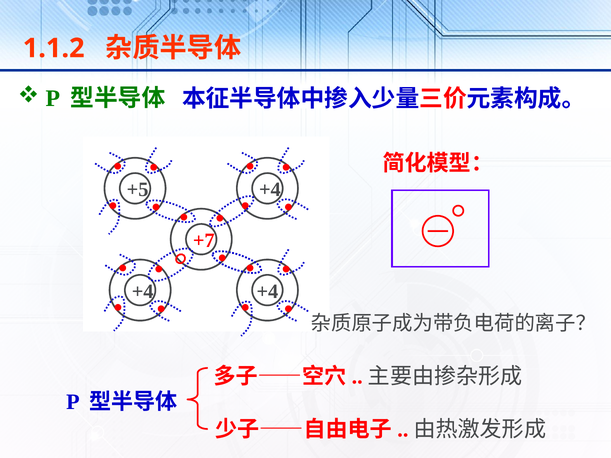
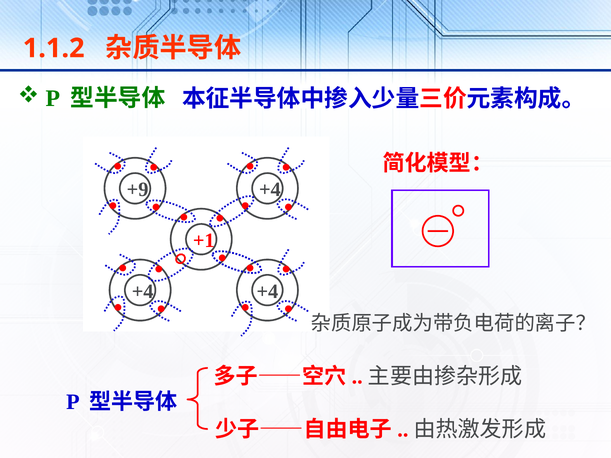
+5: +5 -> +9
+7: +7 -> +1
